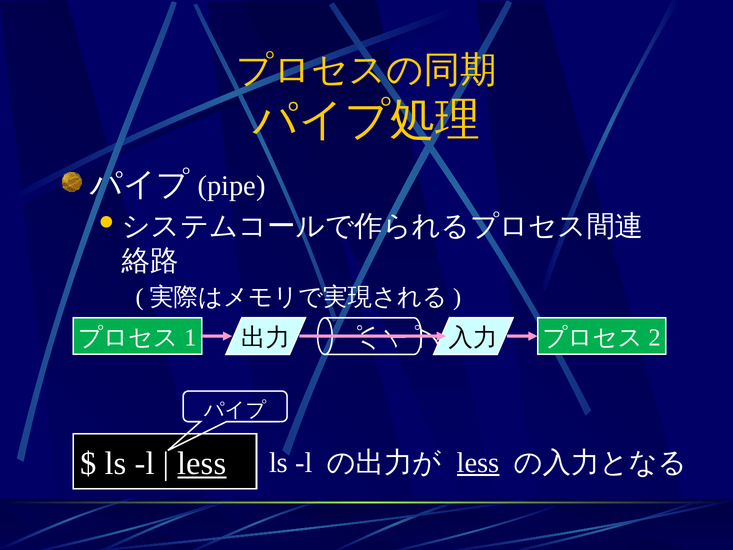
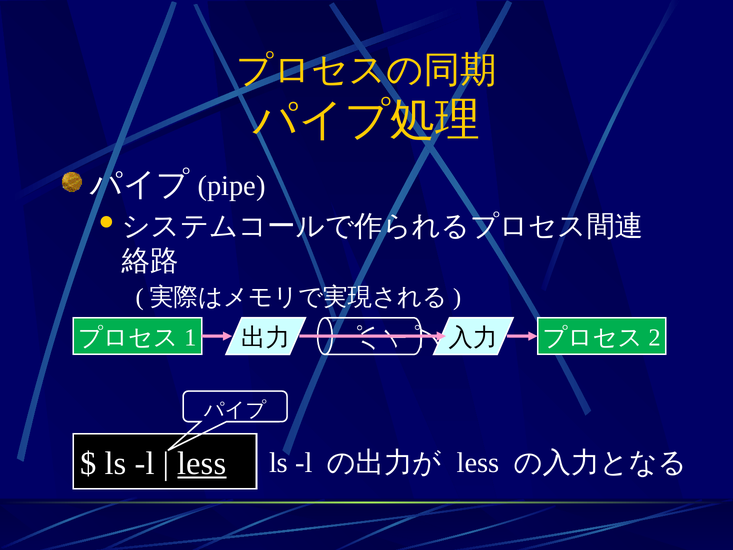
less at (478, 462) underline: present -> none
